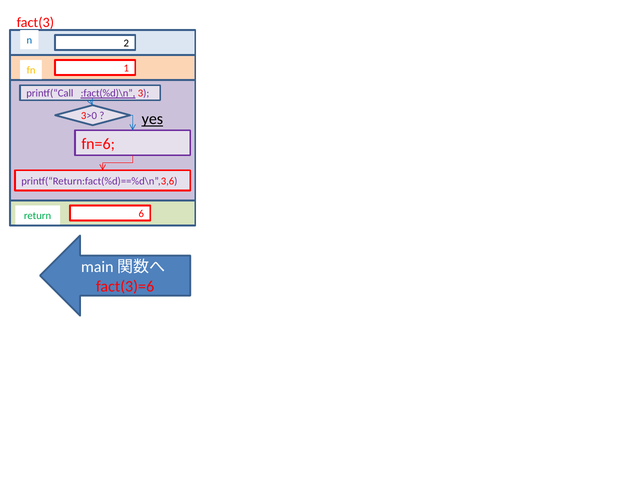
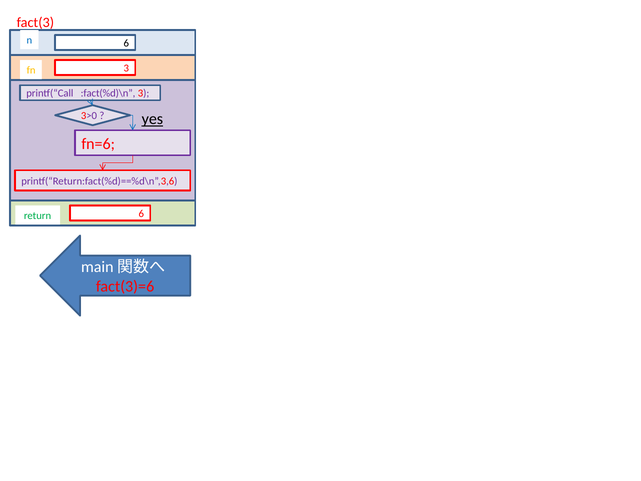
n 2: 2 -> 6
fn 1: 1 -> 3
:fact(%d)\n underline: present -> none
